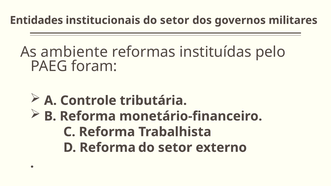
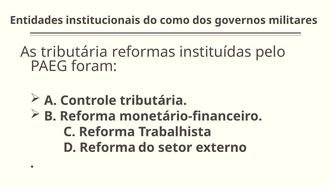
institucionais do setor: setor -> como
As ambiente: ambiente -> tributária
